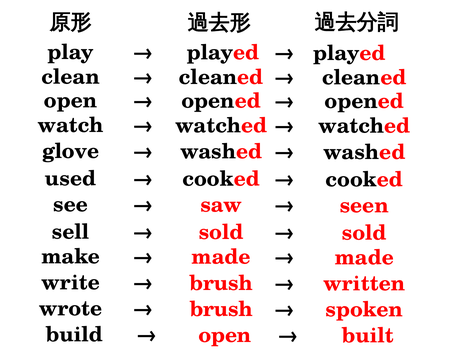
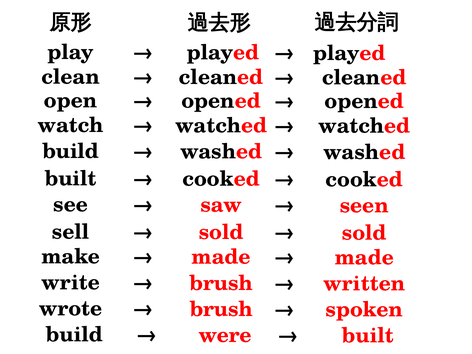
glove at (71, 151): glove -> build
used at (71, 179): used -> built
open at (225, 335): open -> were
